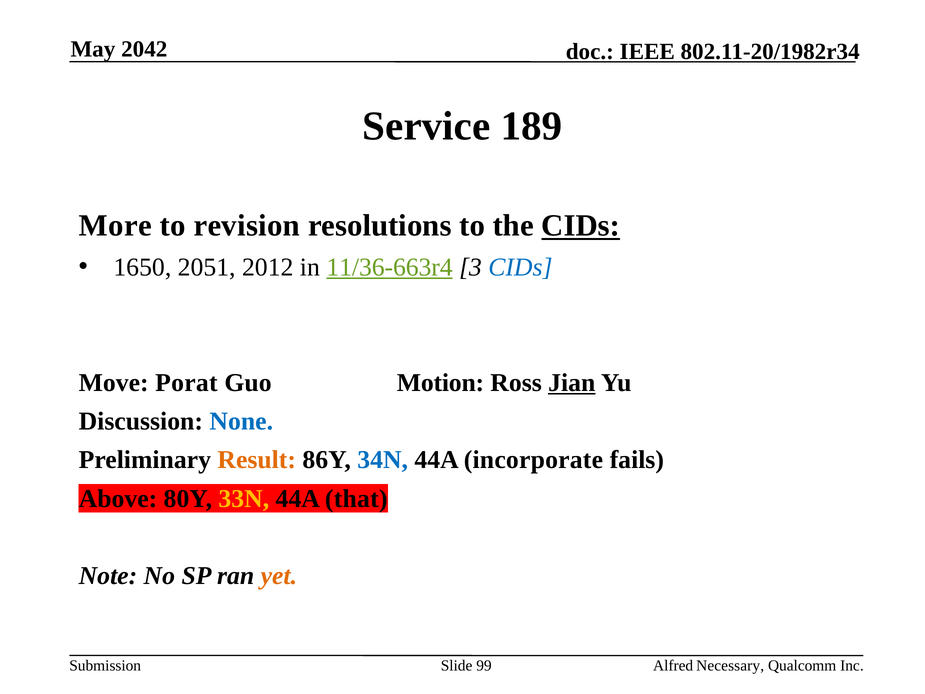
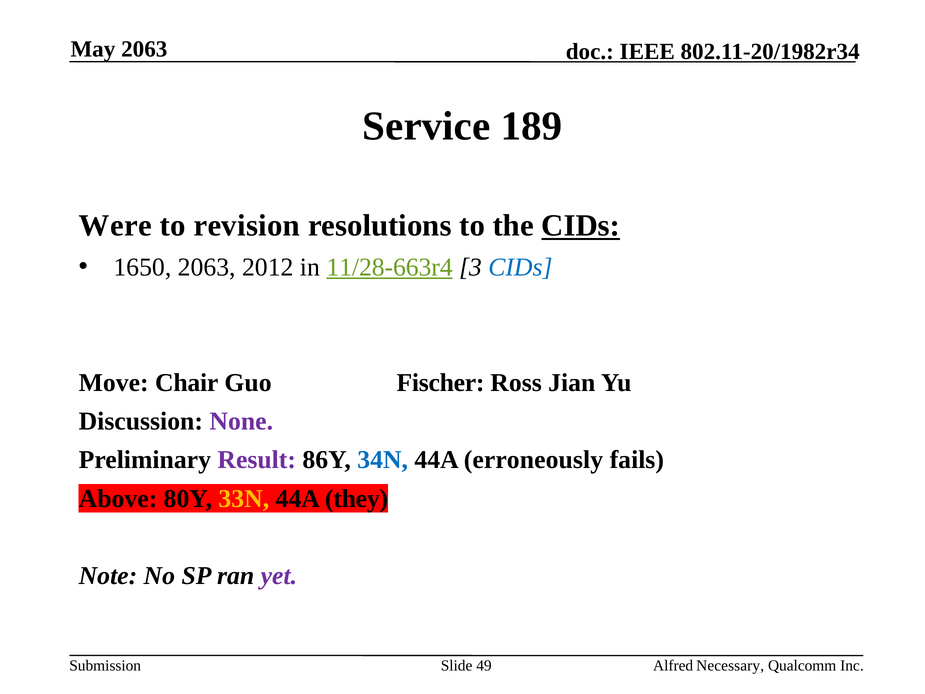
May 2042: 2042 -> 2063
More: More -> Were
1650 2051: 2051 -> 2063
11/36-663r4: 11/36-663r4 -> 11/28-663r4
Porat: Porat -> Chair
Motion: Motion -> Fischer
Jian underline: present -> none
None colour: blue -> purple
Result colour: orange -> purple
incorporate: incorporate -> erroneously
that: that -> they
yet colour: orange -> purple
99: 99 -> 49
